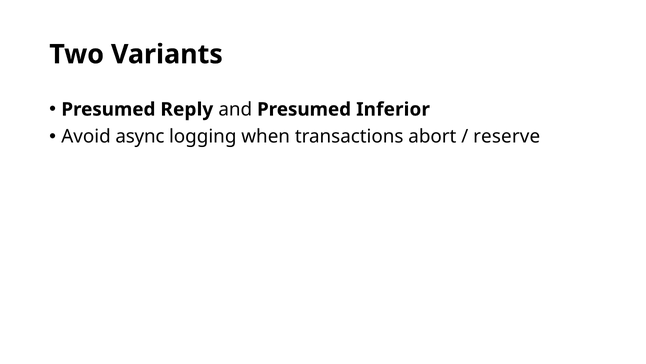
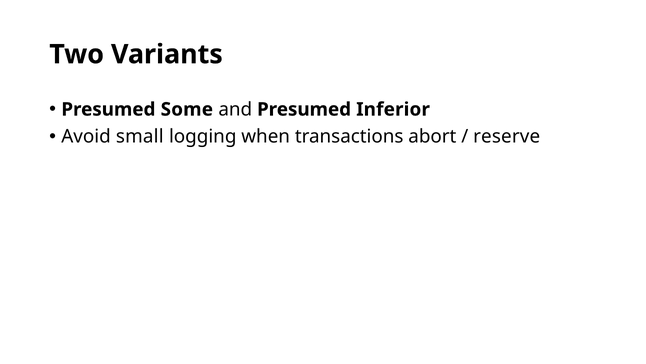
Reply: Reply -> Some
async: async -> small
